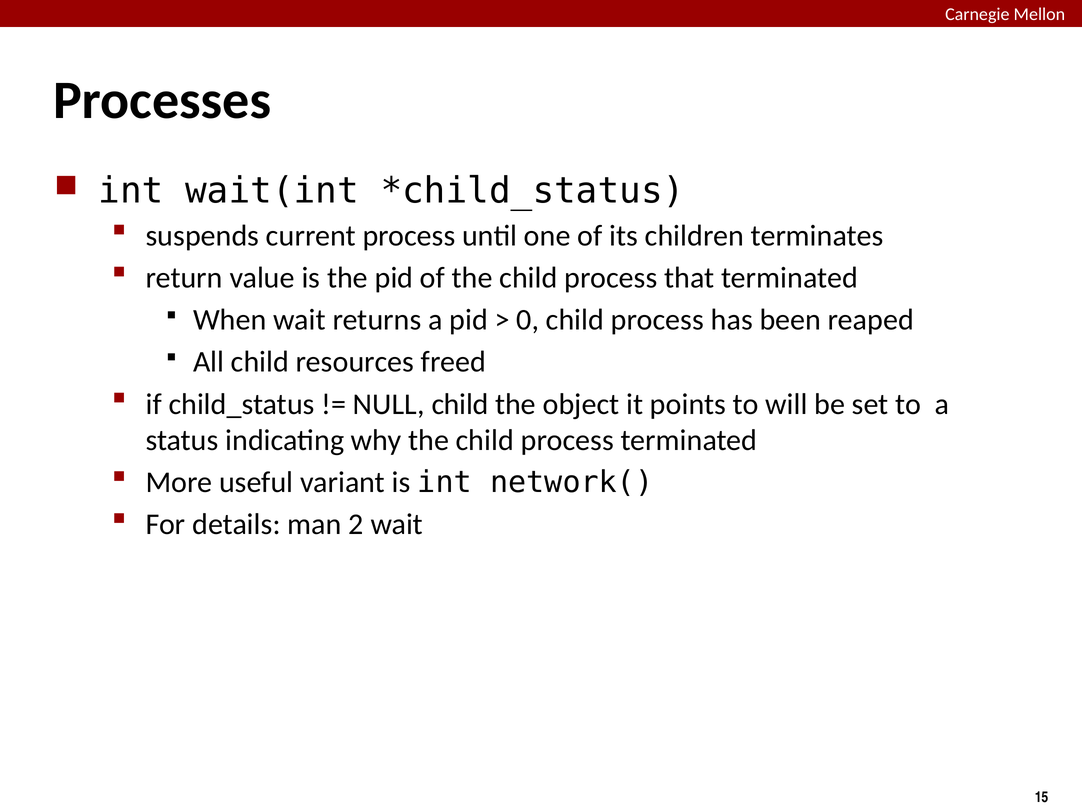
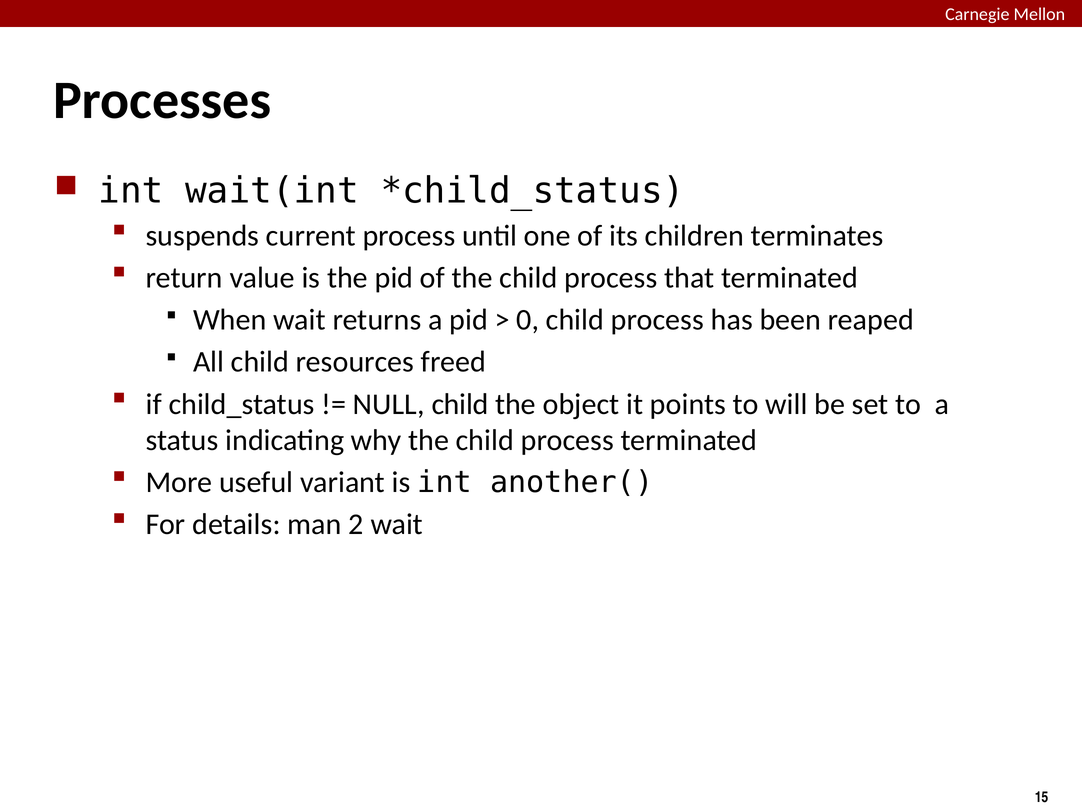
network(: network( -> another(
